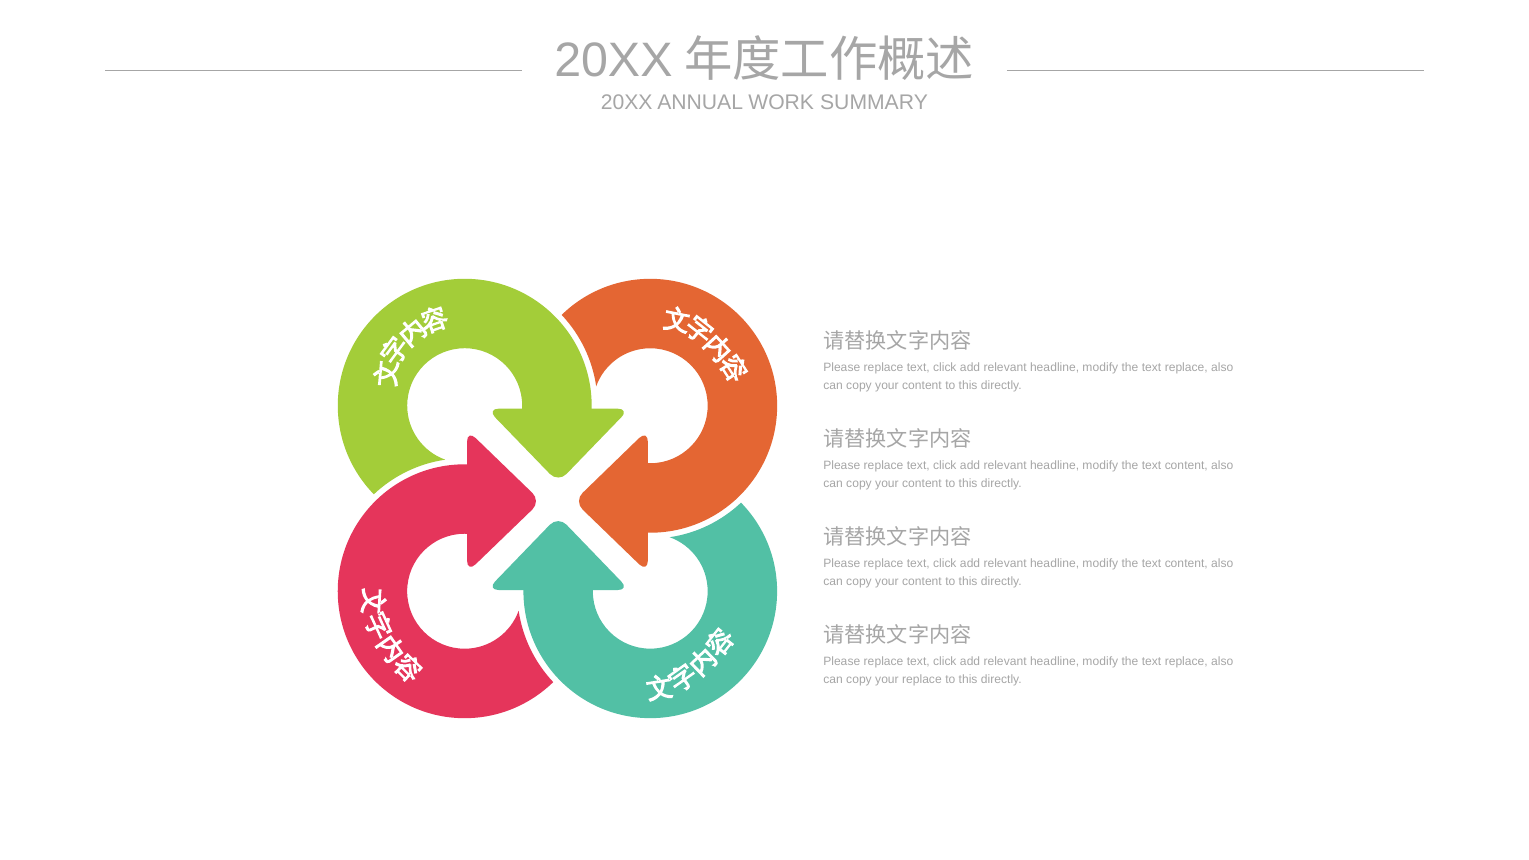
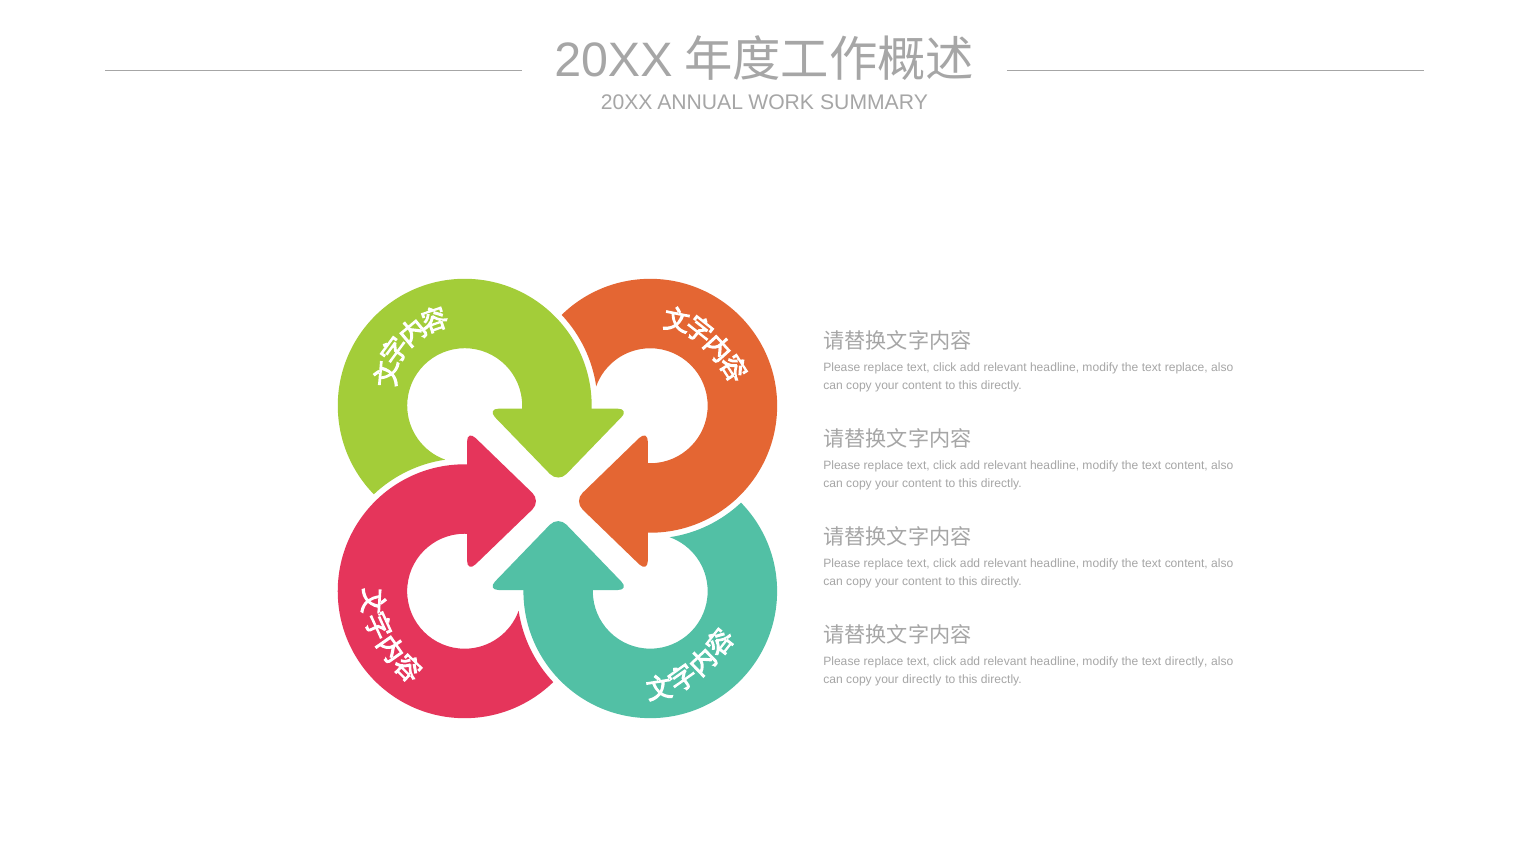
replace at (1186, 662): replace -> directly
your replace: replace -> directly
